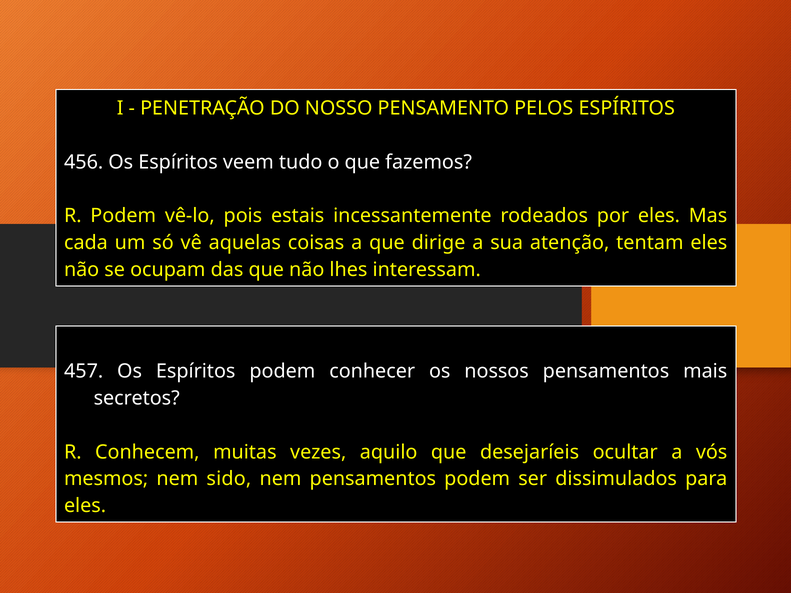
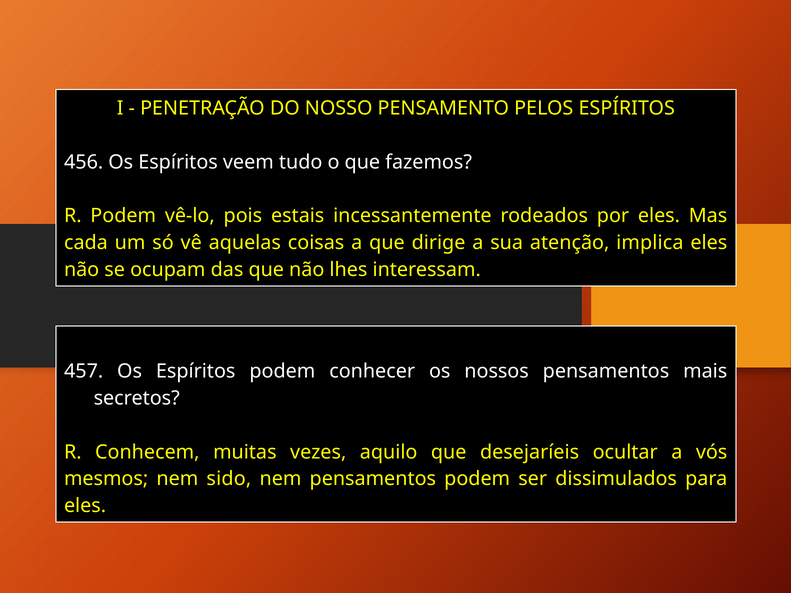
tentam: tentam -> implica
